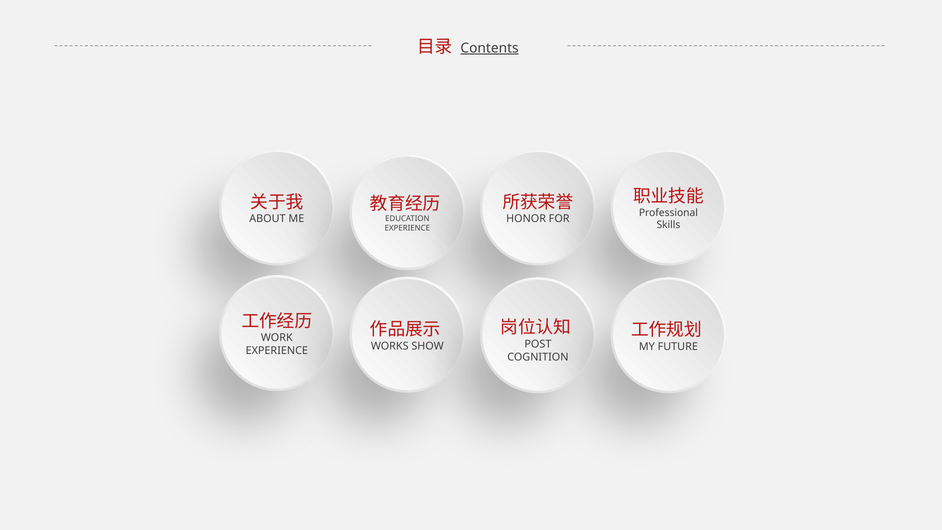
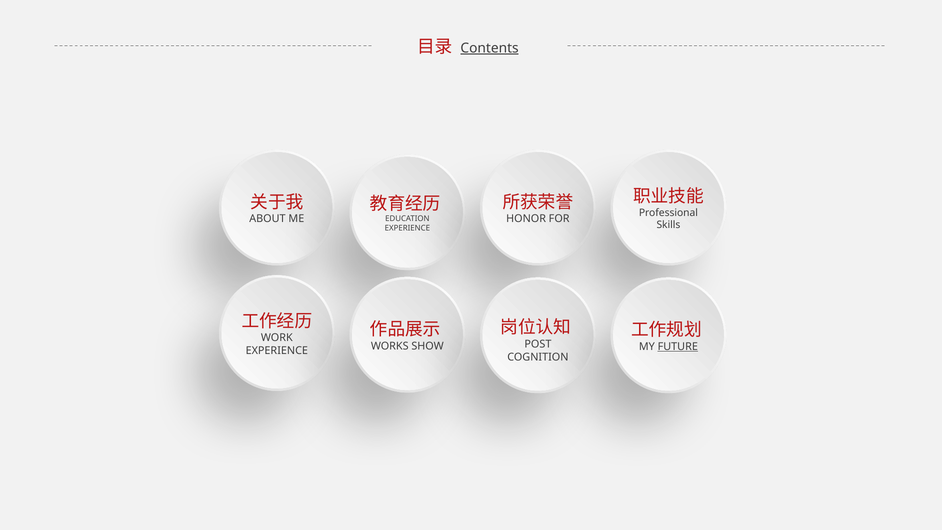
FUTURE underline: none -> present
